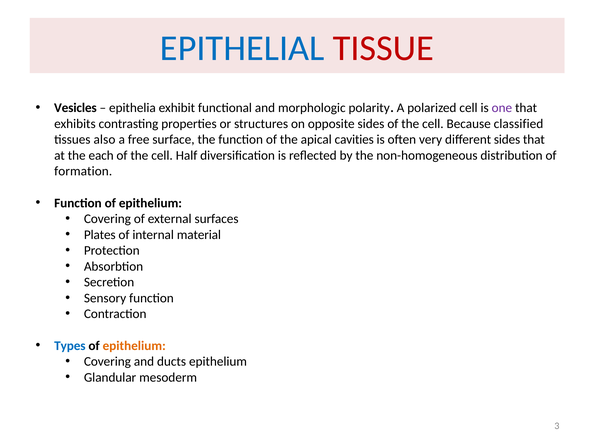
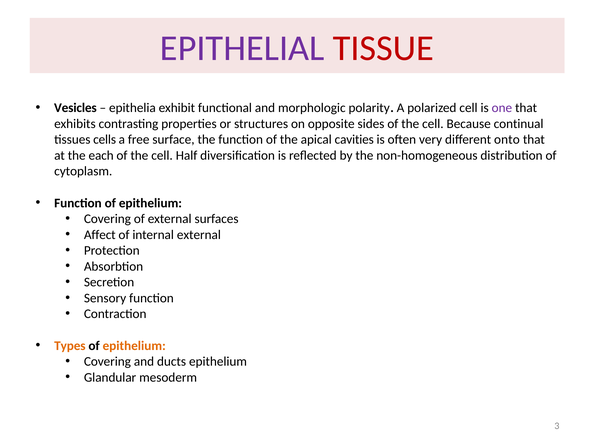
EPITHELIAL colour: blue -> purple
classified: classified -> continual
also: also -> cells
different sides: sides -> onto
formation: formation -> cytoplasm
Plates: Plates -> Affect
internal material: material -> external
Types colour: blue -> orange
